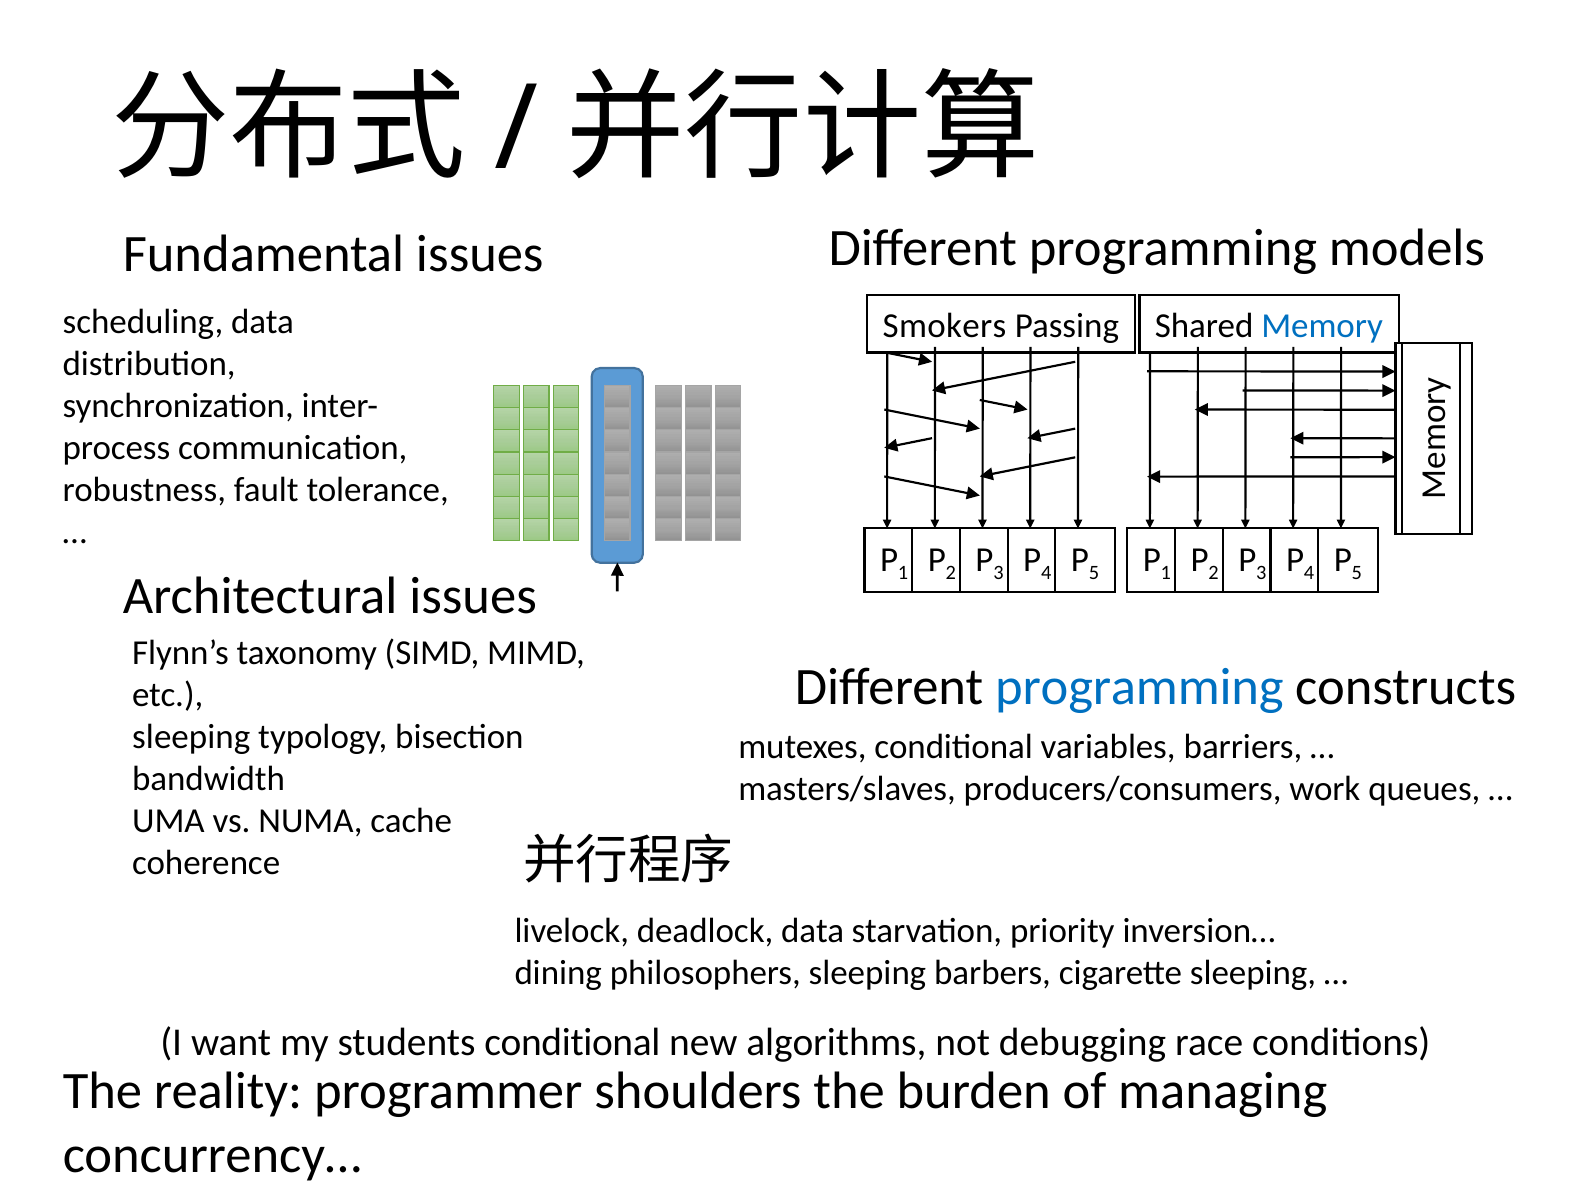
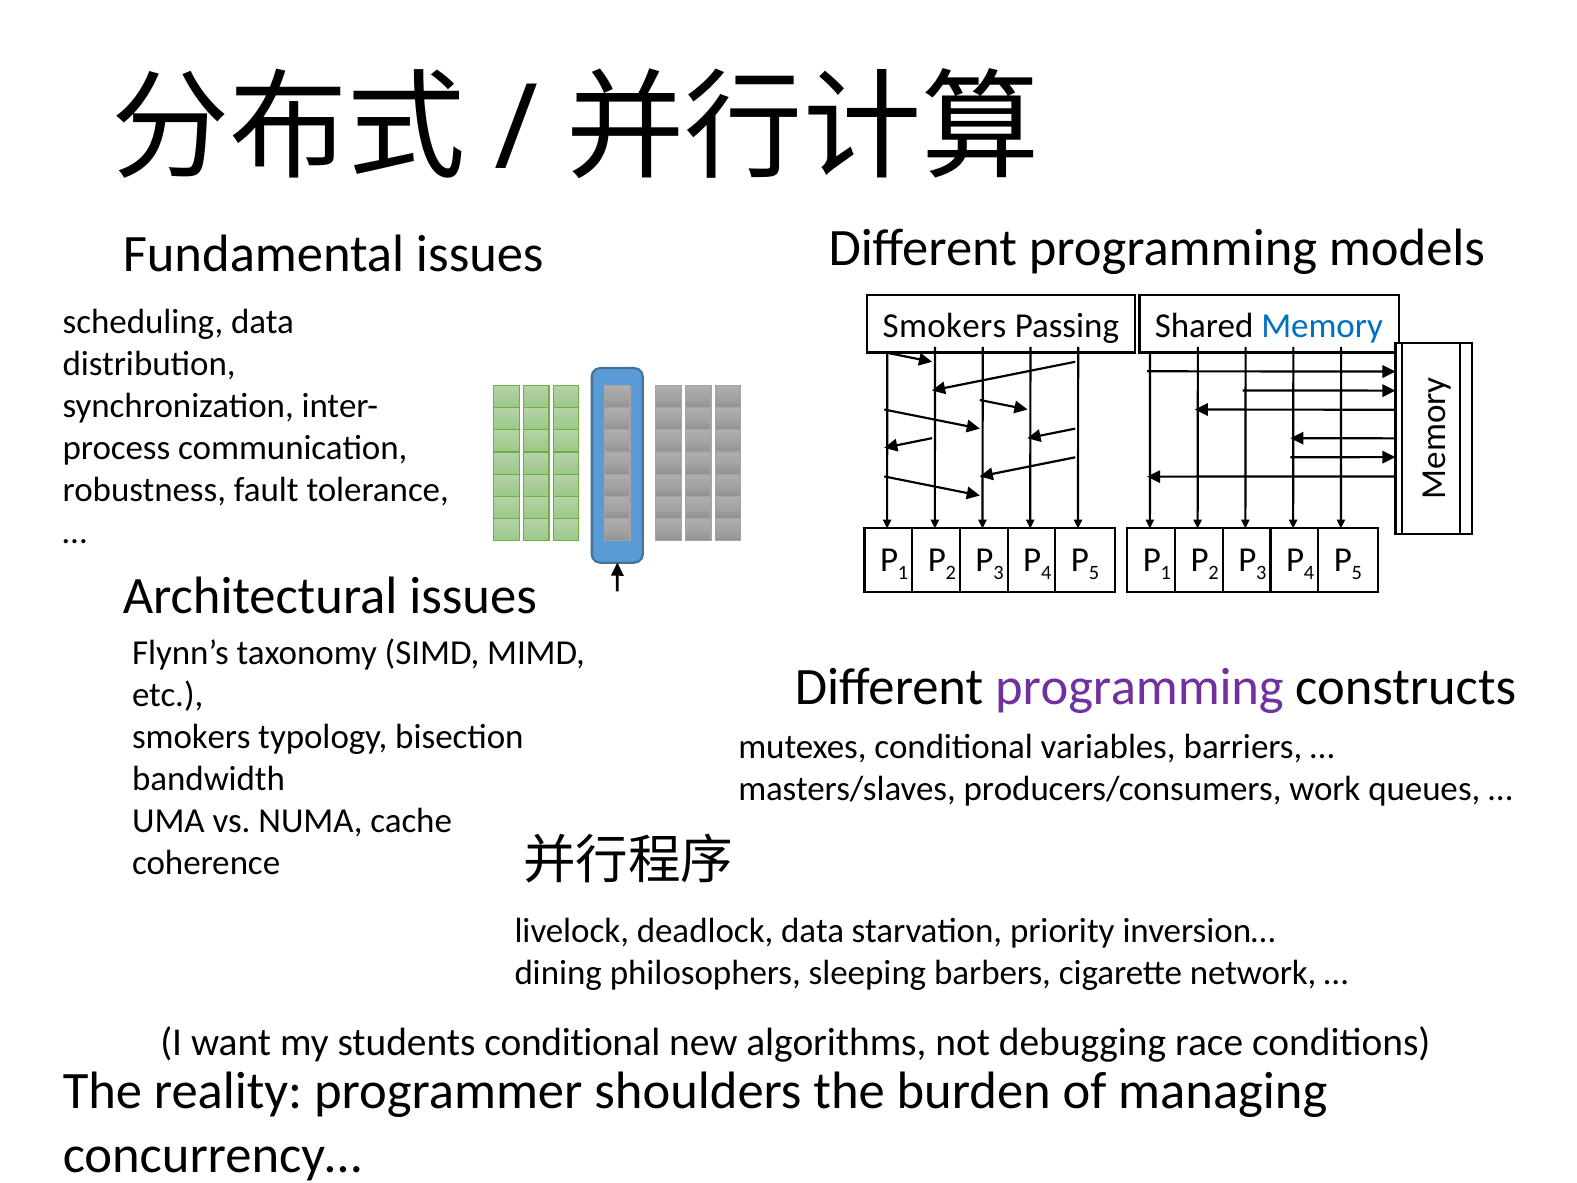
programming at (1139, 687) colour: blue -> purple
sleeping at (191, 737): sleeping -> smokers
cigarette sleeping: sleeping -> network
